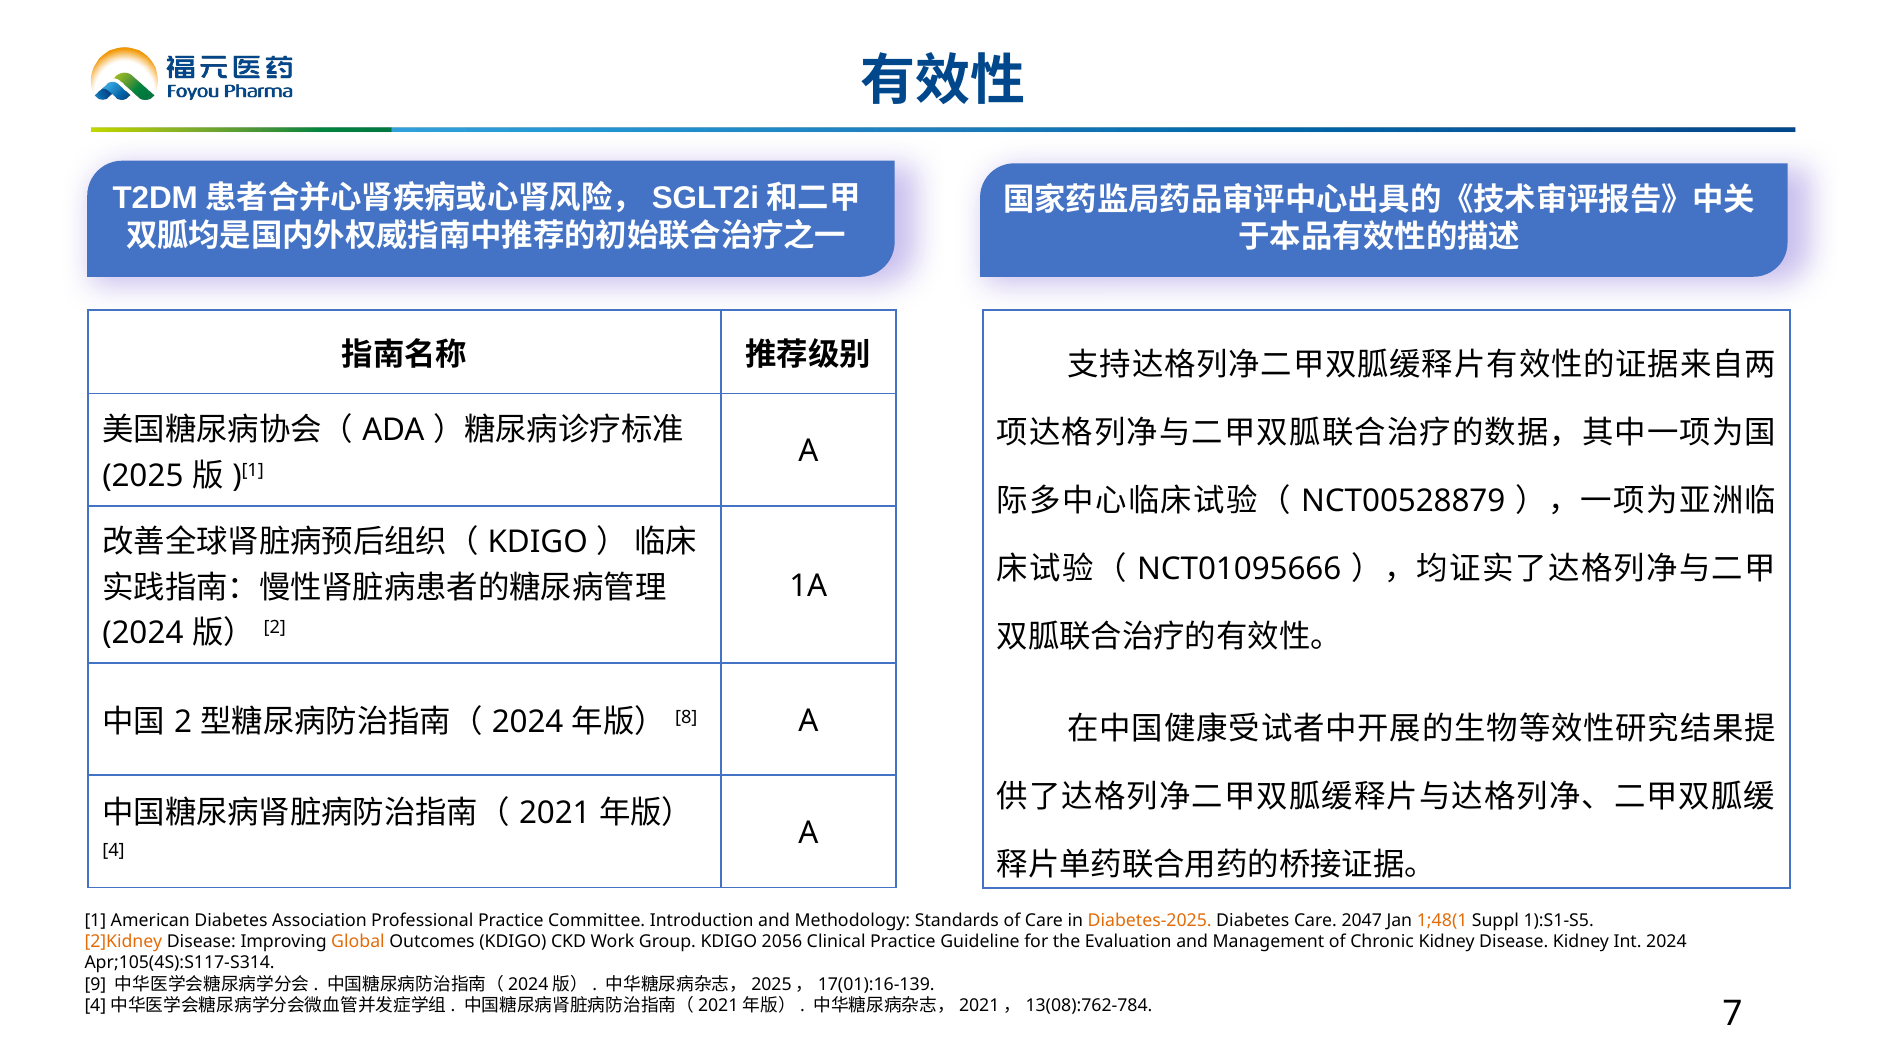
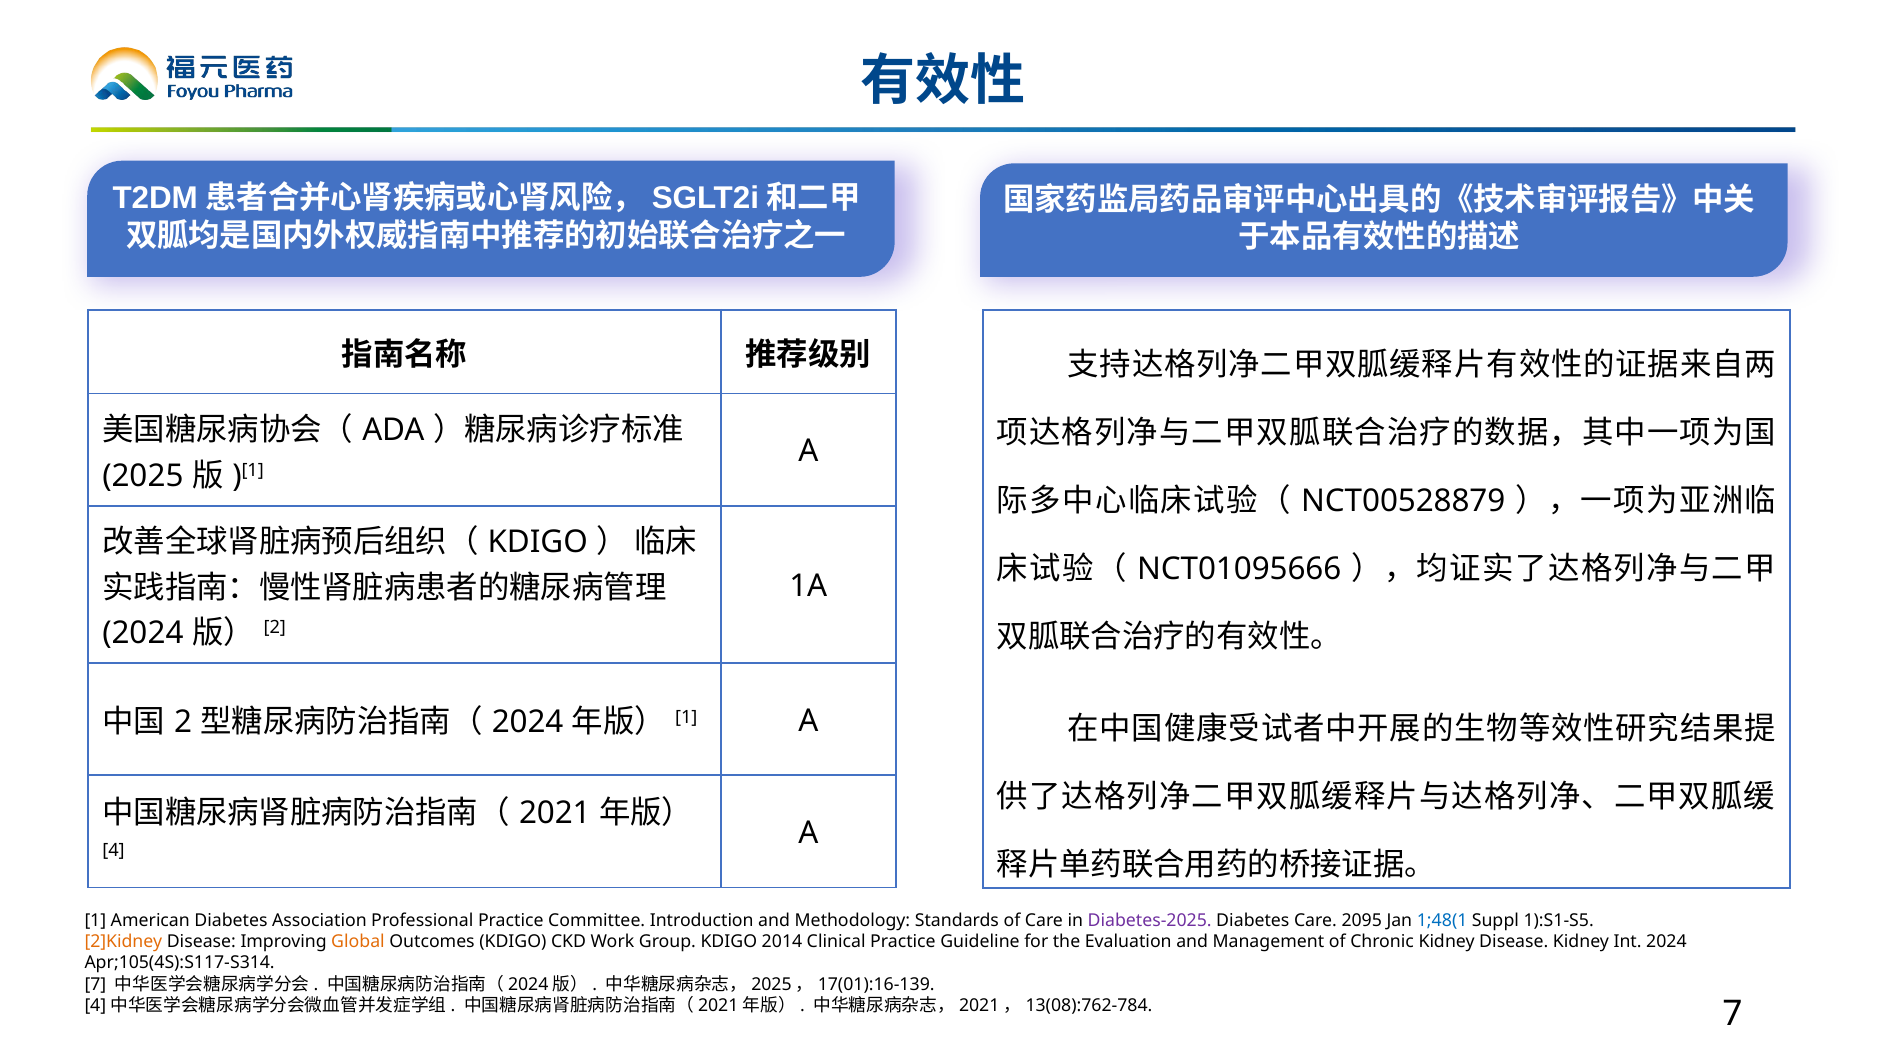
8 at (686, 717): 8 -> 1
Diabetes-2025 colour: orange -> purple
2047: 2047 -> 2095
1;48(1 colour: orange -> blue
2056: 2056 -> 2014
9 at (95, 984): 9 -> 7
